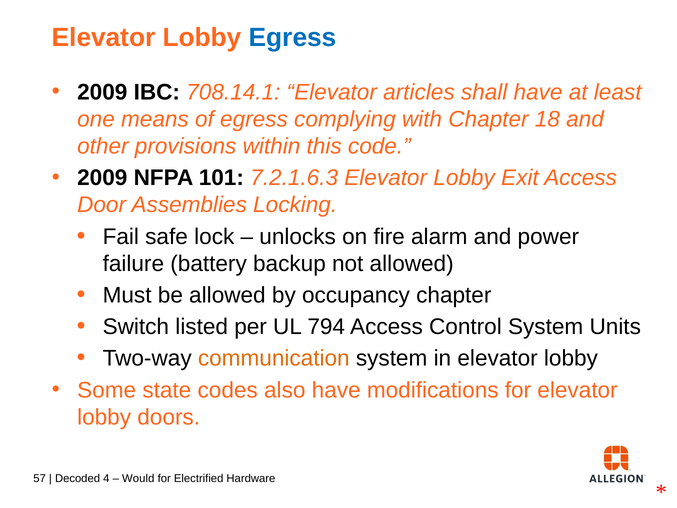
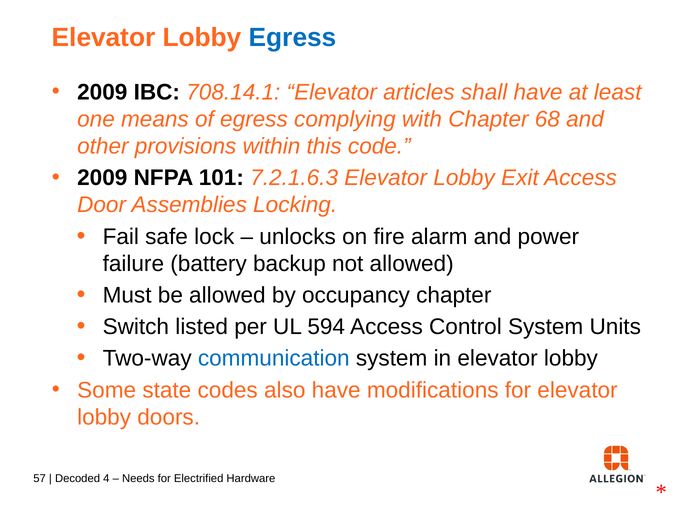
18: 18 -> 68
794: 794 -> 594
communication colour: orange -> blue
Would: Would -> Needs
